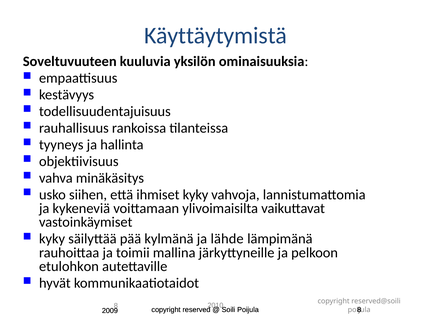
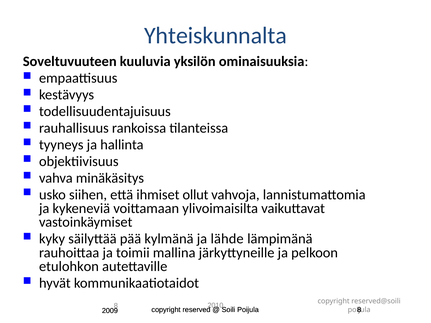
Käyttäytymistä: Käyttäytymistä -> Yhteiskunnalta
ihmiset kyky: kyky -> ollut
